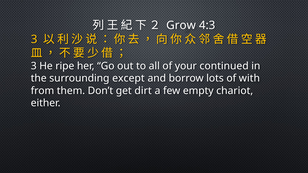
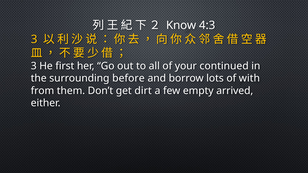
Grow: Grow -> Know
ripe: ripe -> first
except: except -> before
chariot: chariot -> arrived
